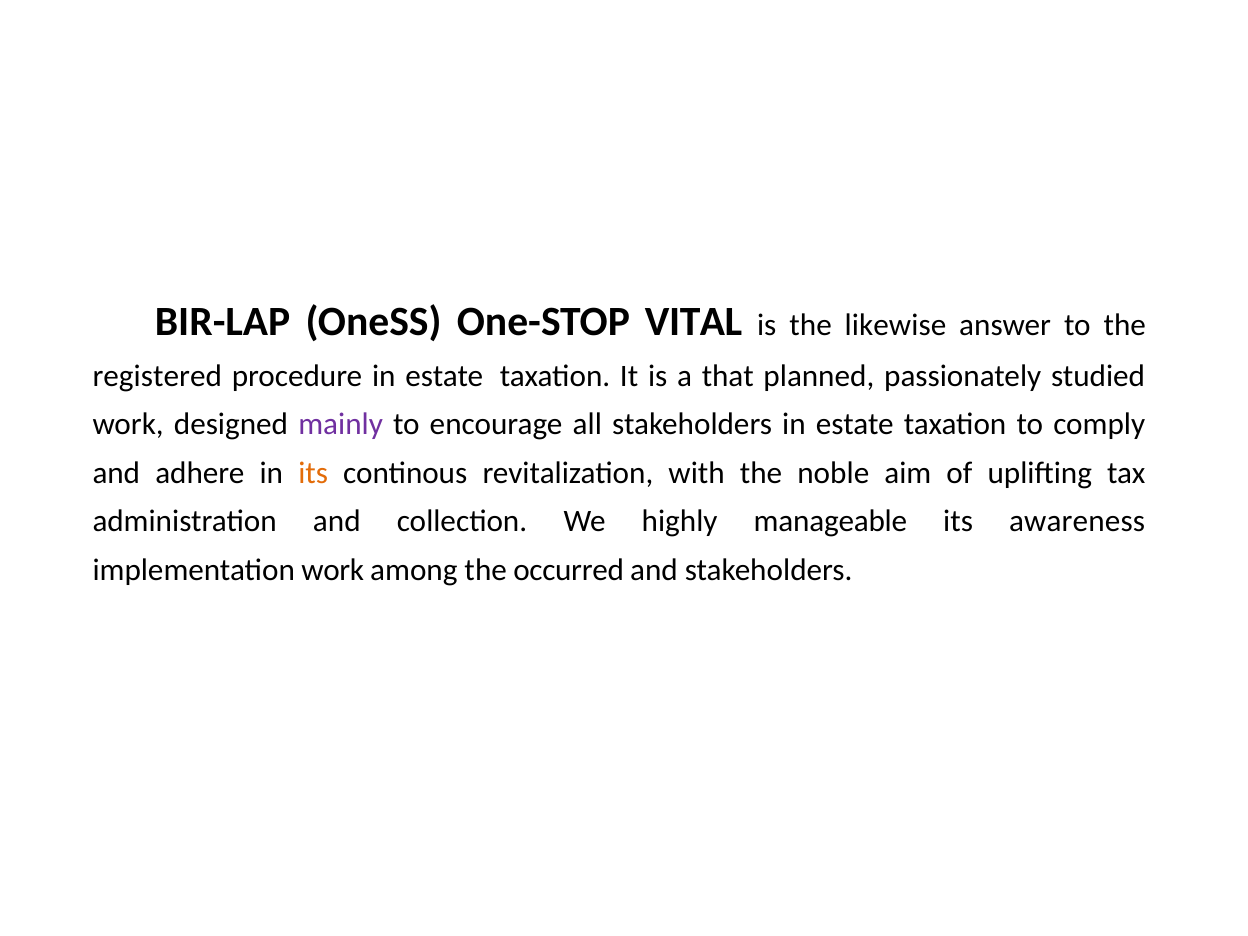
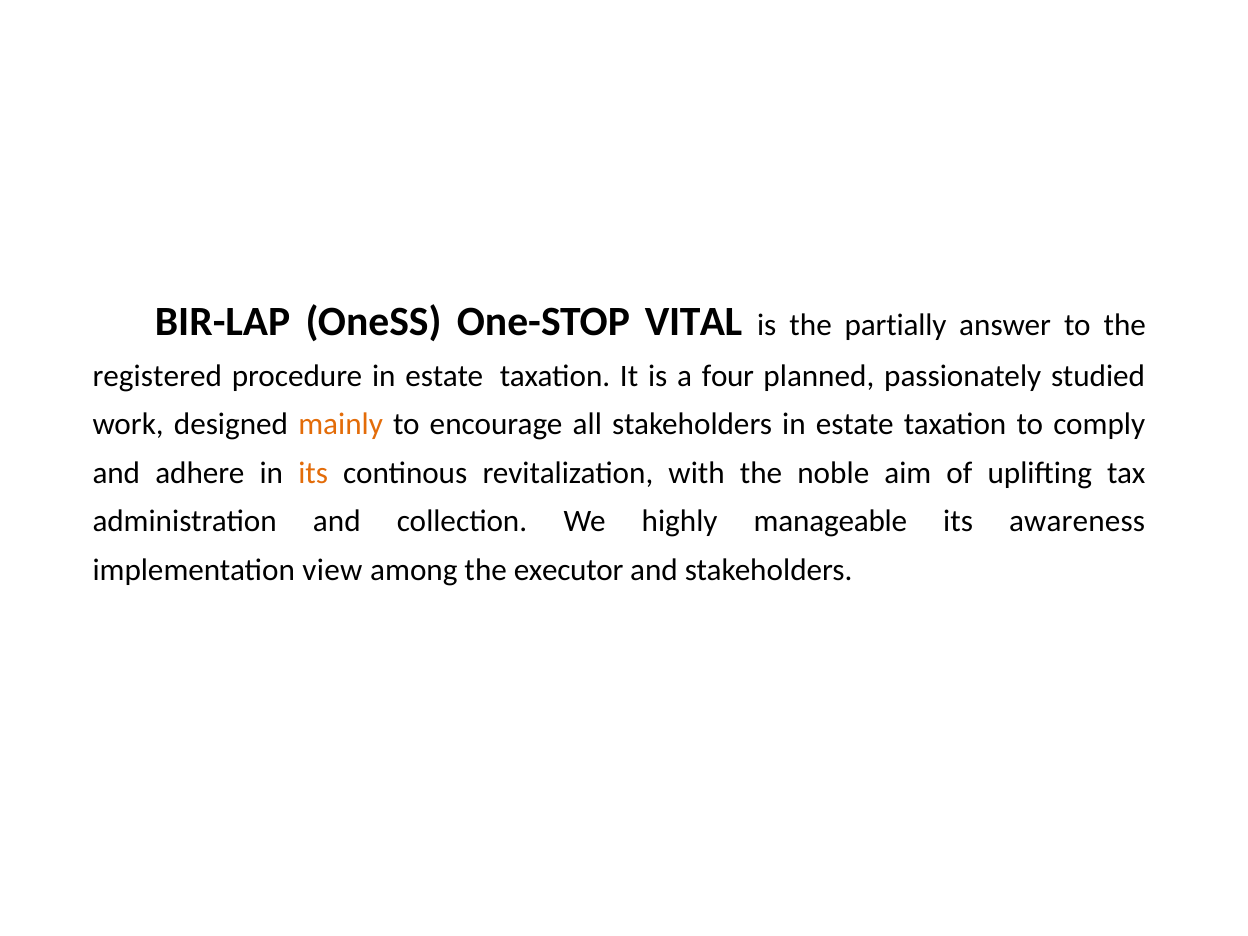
likewise: likewise -> partially
that: that -> four
mainly colour: purple -> orange
implementation work: work -> view
occurred: occurred -> executor
